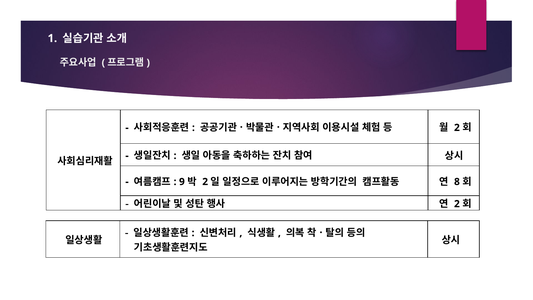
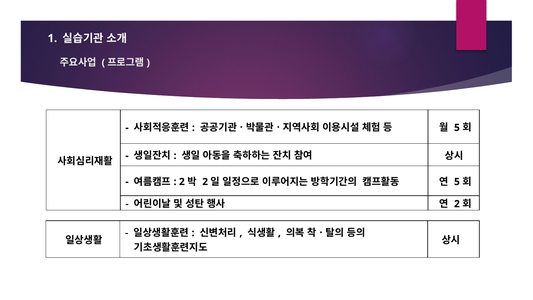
2 at (457, 128): 2 -> 5
9 at (182, 182): 9 -> 2
8 at (457, 182): 8 -> 5
